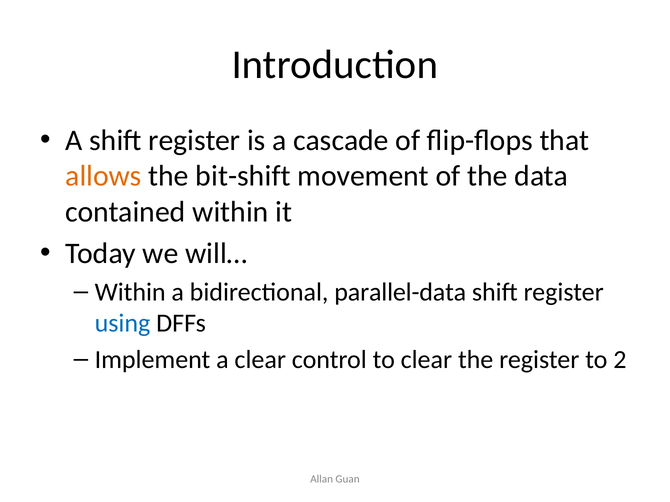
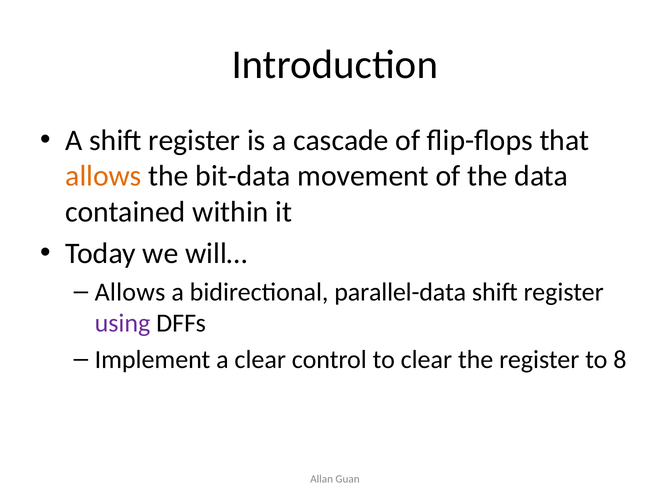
bit-shift: bit-shift -> bit-data
Within at (130, 292): Within -> Allows
using colour: blue -> purple
2: 2 -> 8
